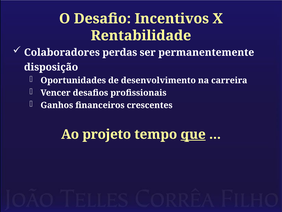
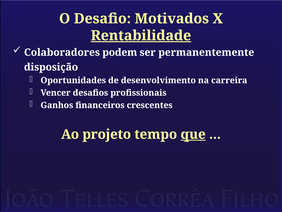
Incentivos: Incentivos -> Motivados
Rentabilidade underline: none -> present
perdas: perdas -> podem
